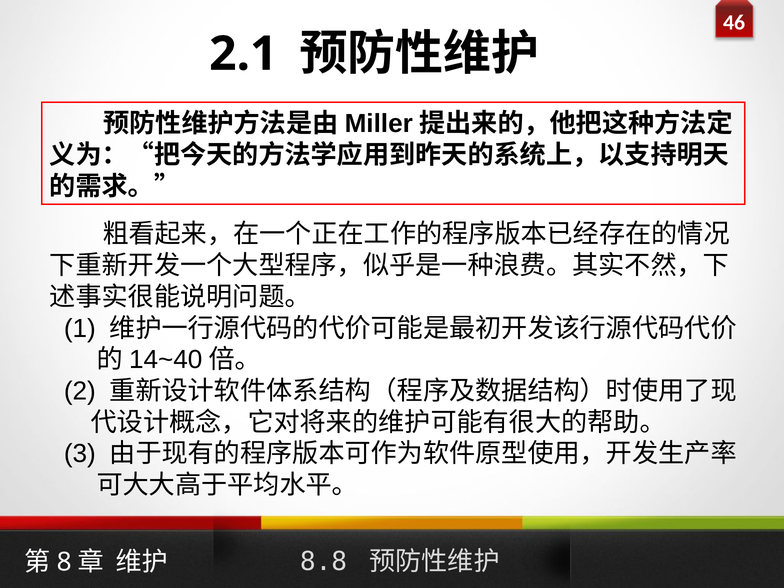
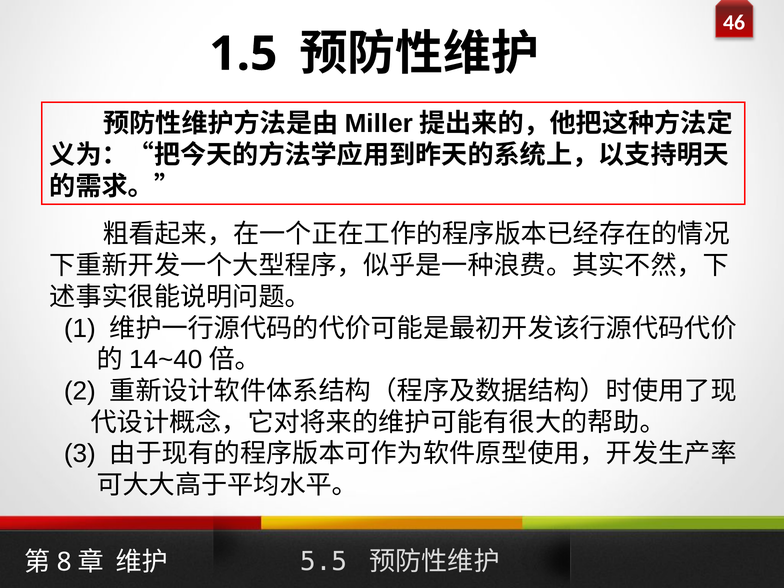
2.1: 2.1 -> 1.5
8.8: 8.8 -> 5.5
